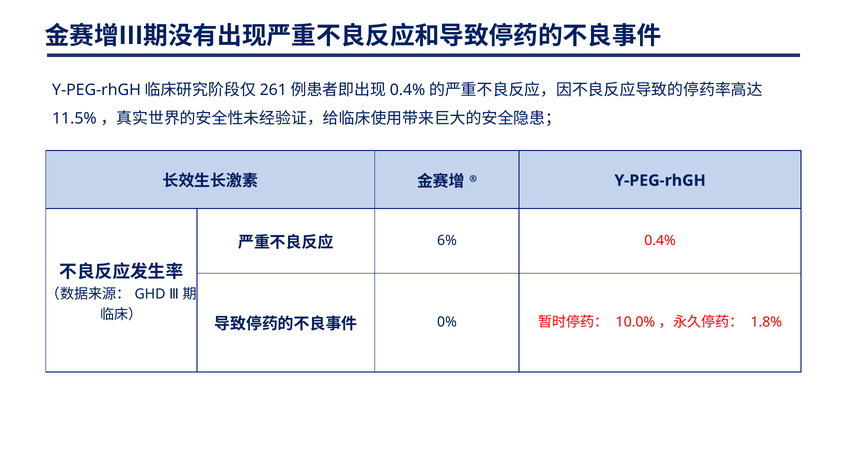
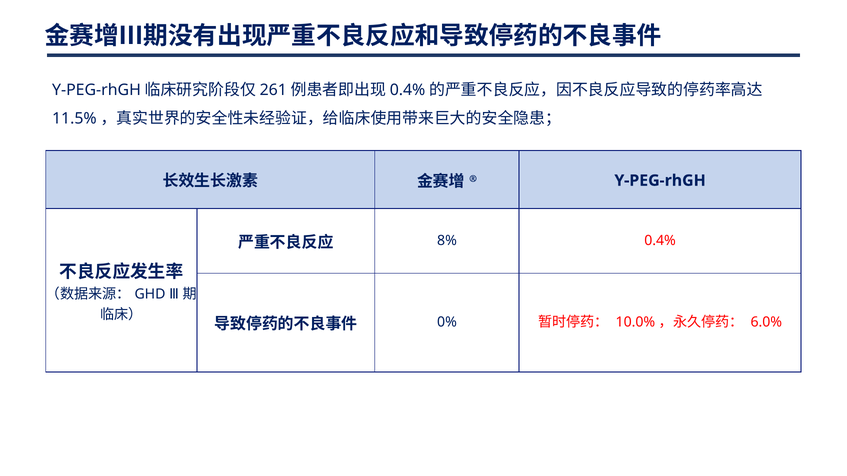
6%: 6% -> 8%
1.8%: 1.8% -> 6.0%
